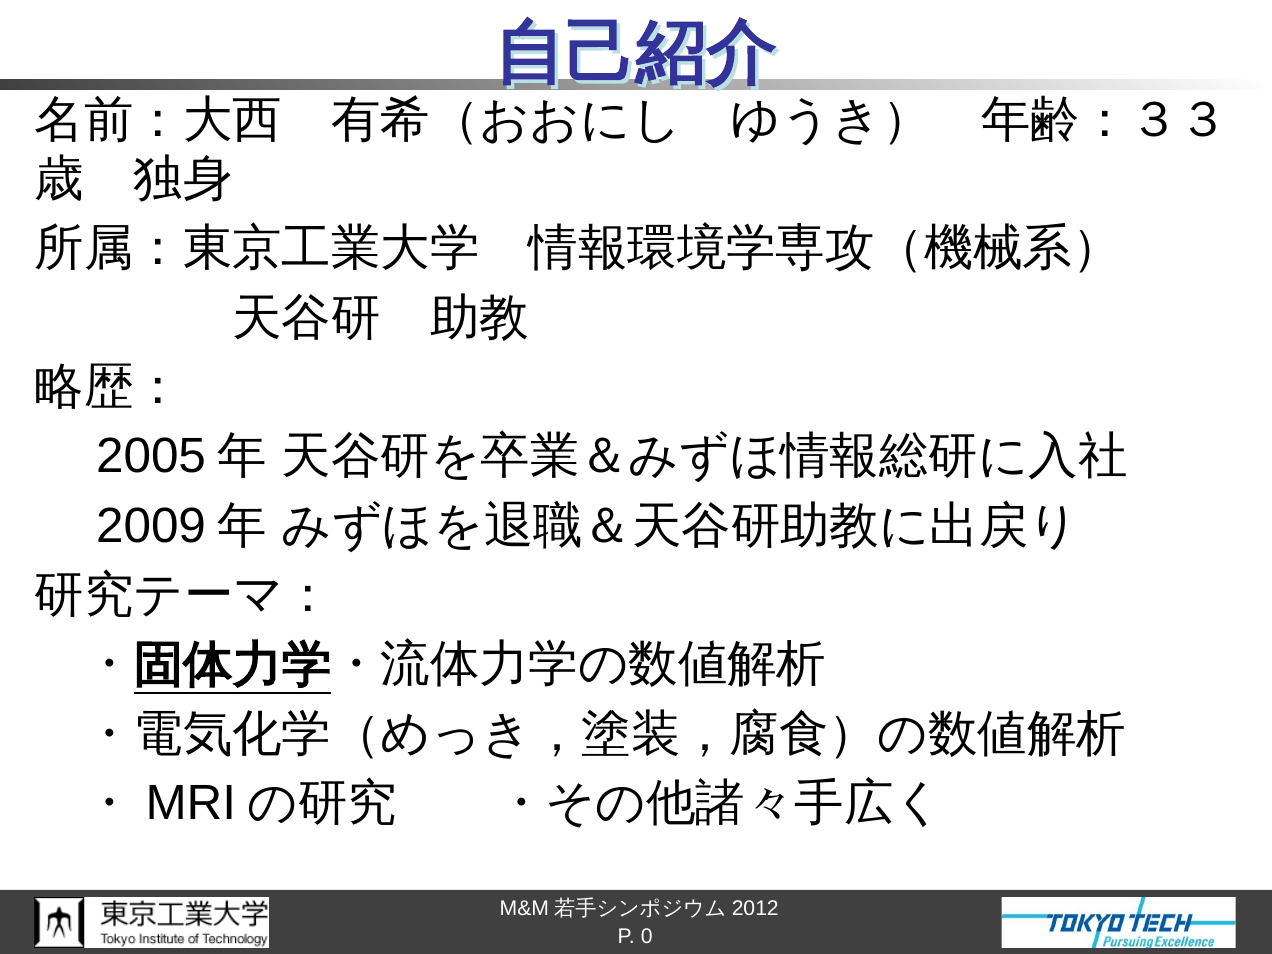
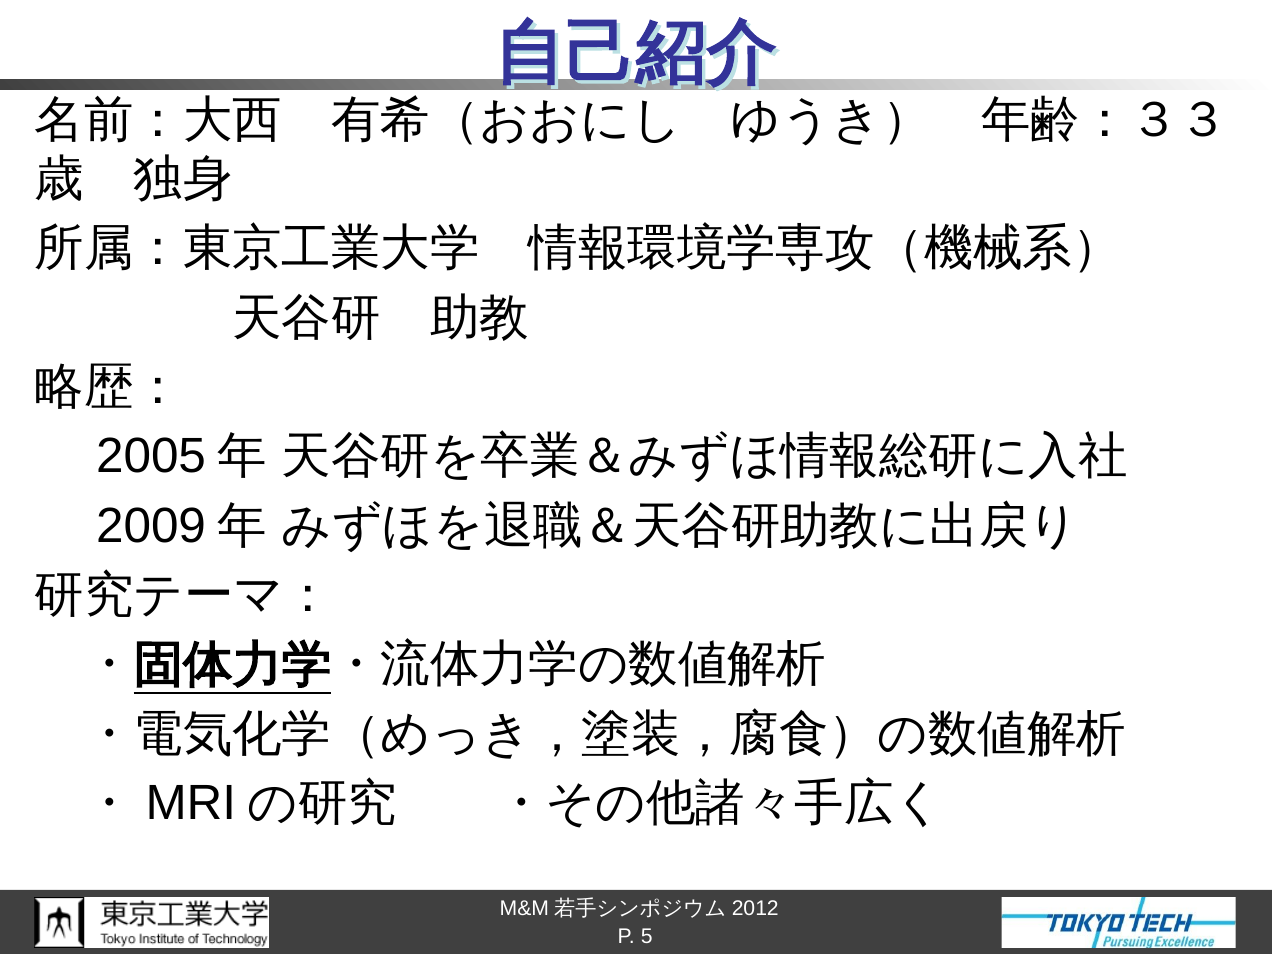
0: 0 -> 5
